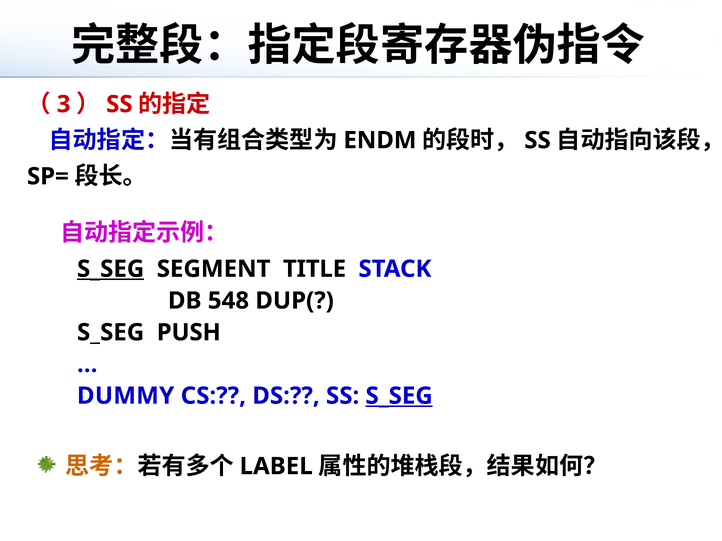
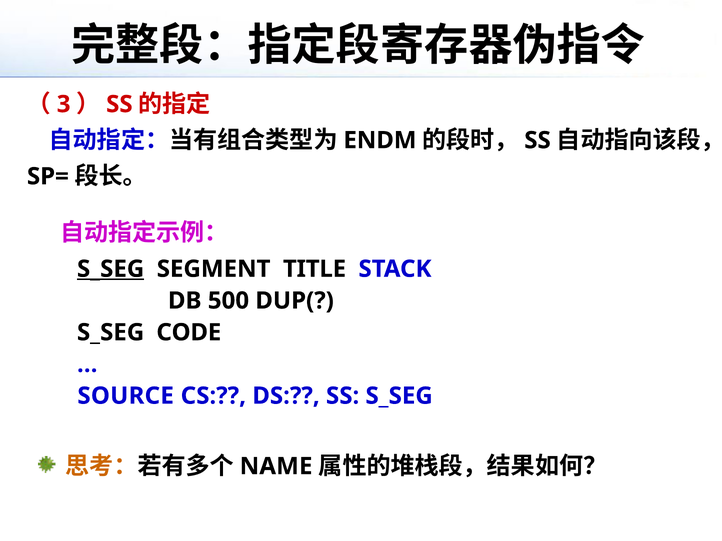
548: 548 -> 500
PUSH: PUSH -> CODE
DUMMY: DUMMY -> SOURCE
S_SEG at (399, 396) underline: present -> none
LABEL: LABEL -> NAME
